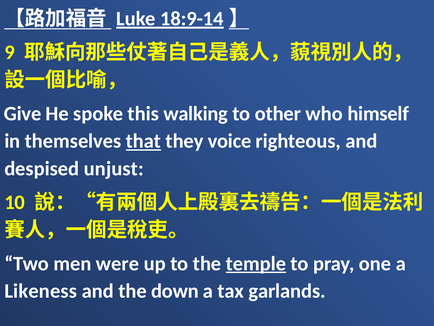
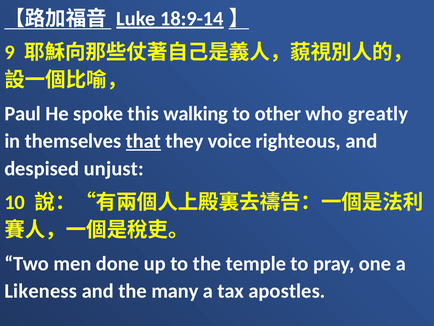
Give: Give -> Paul
himself: himself -> greatly
were: were -> done
temple underline: present -> none
down: down -> many
garlands: garlands -> apostles
